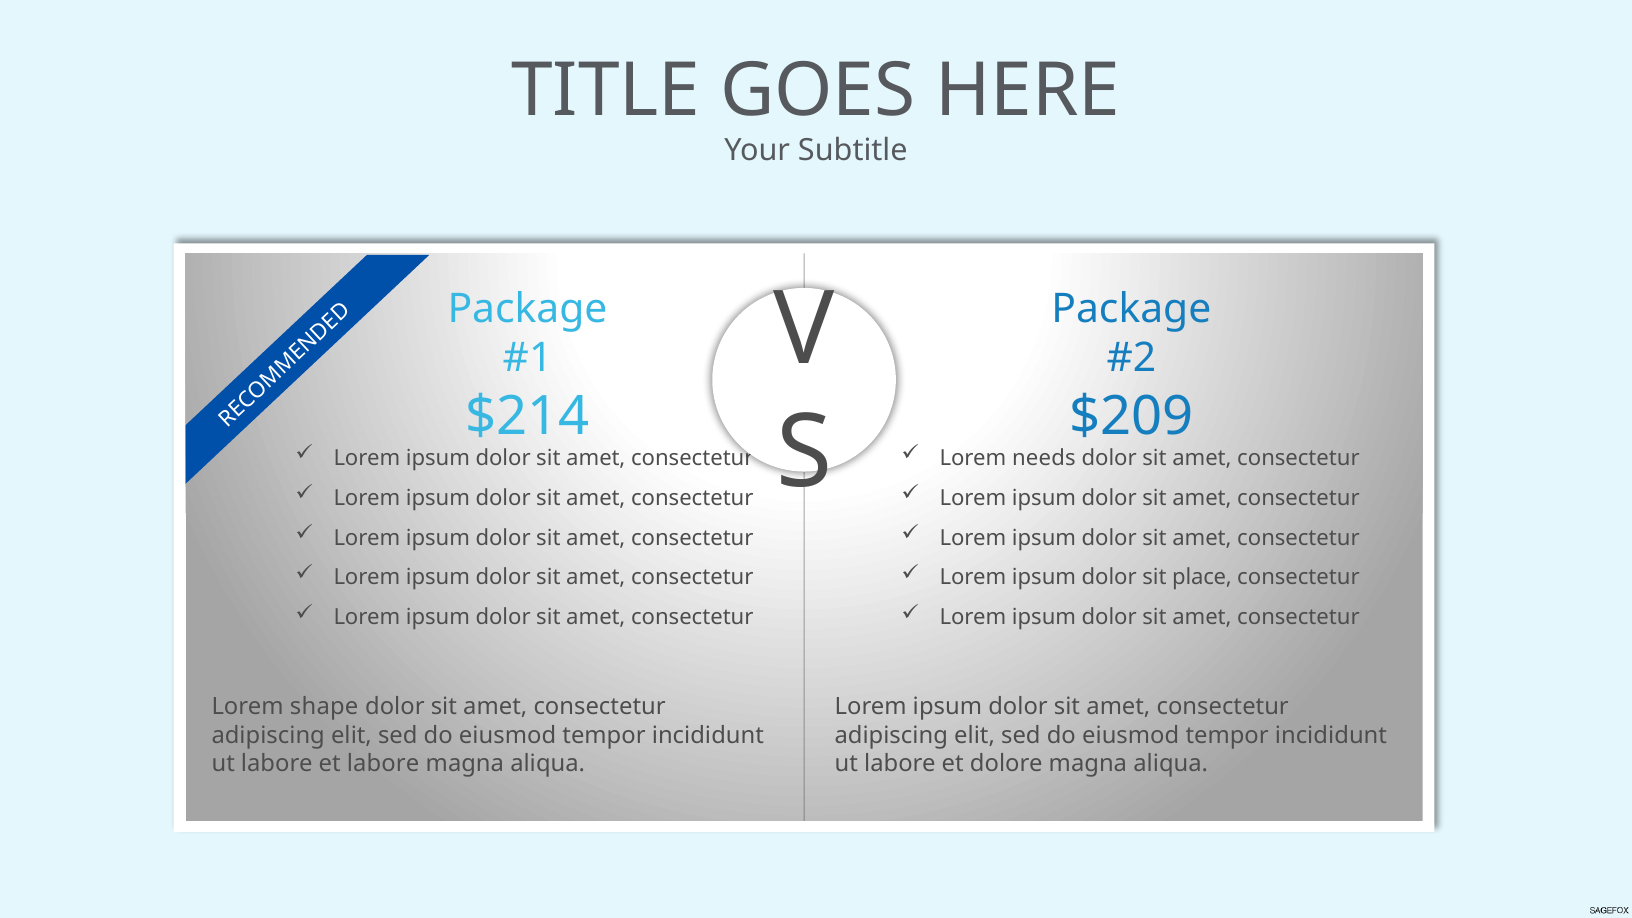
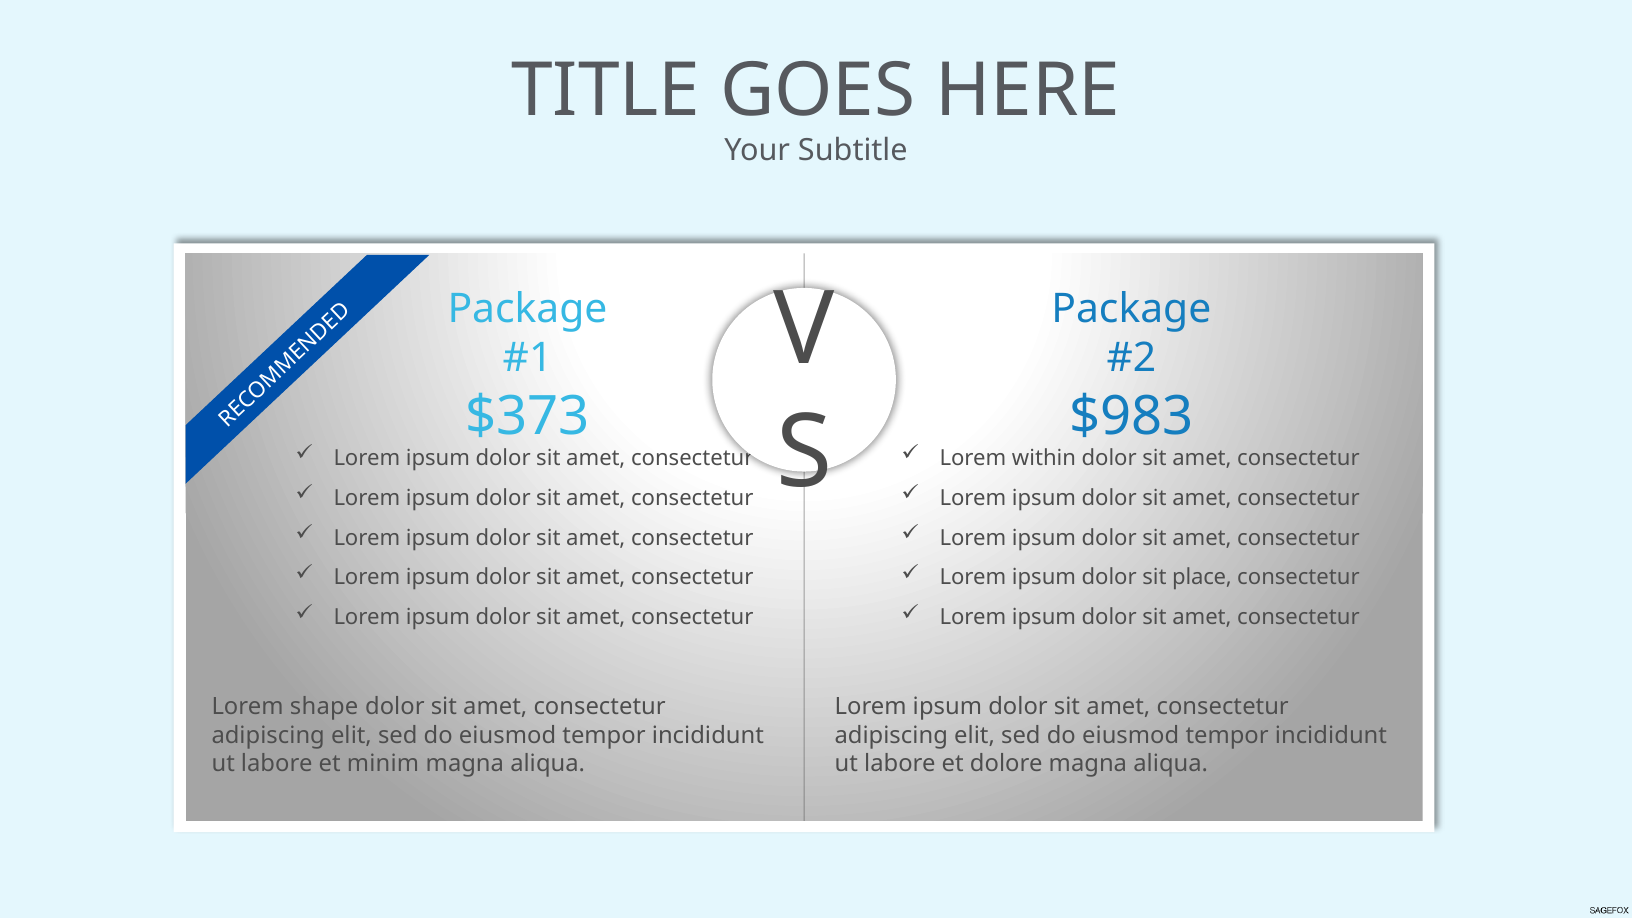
$214: $214 -> $373
$209: $209 -> $983
needs: needs -> within
et labore: labore -> minim
